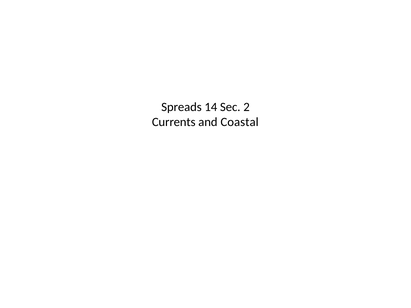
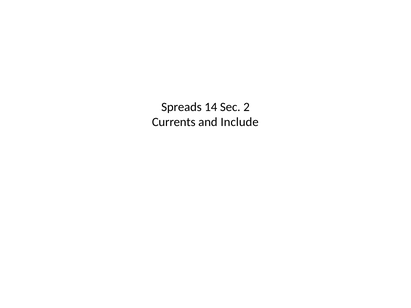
Coastal: Coastal -> Include
